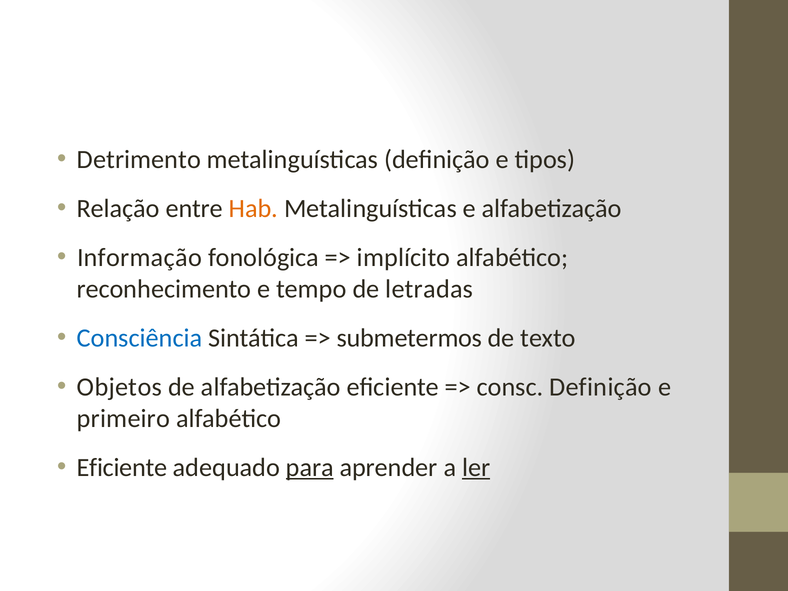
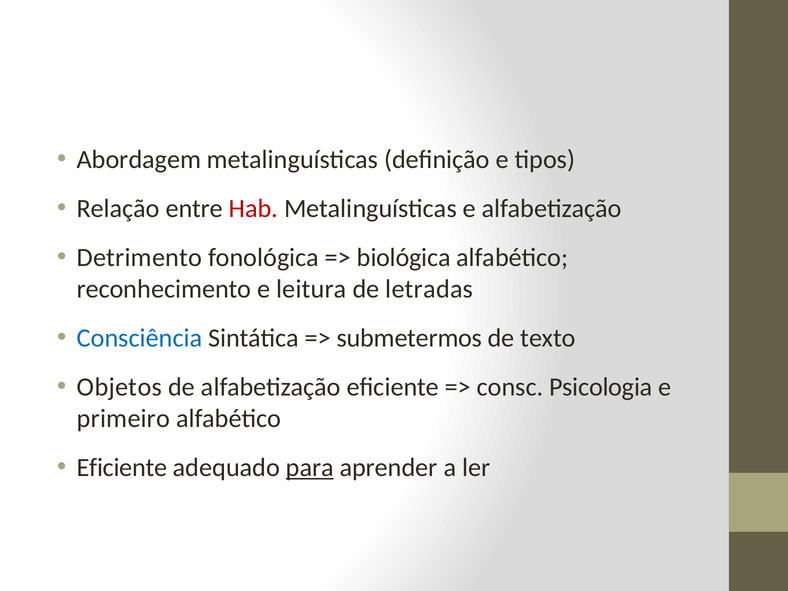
Detrimento: Detrimento -> Abordagem
Hab colour: orange -> red
Informação: Informação -> Detrimento
implícito: implícito -> biológica
tempo: tempo -> leitura
consc Definição: Definição -> Psicologia
ler underline: present -> none
